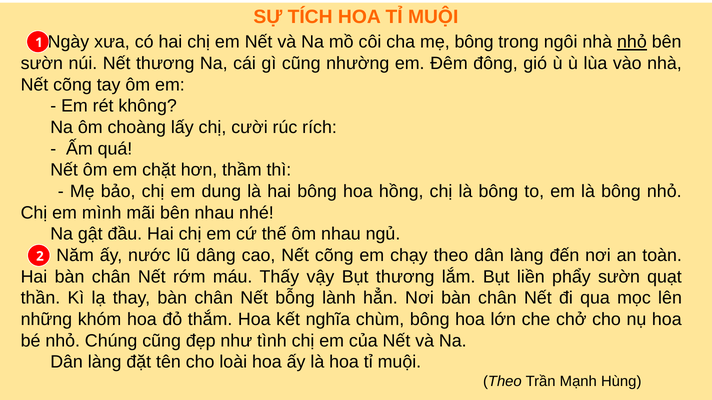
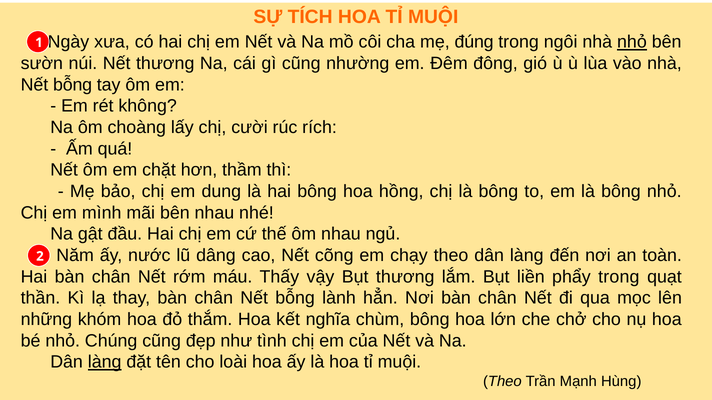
mẹ bông: bông -> đúng
cõng at (73, 85): cõng -> bỗng
phẩy sườn: sườn -> trong
làng at (105, 363) underline: none -> present
